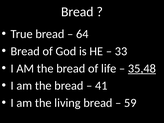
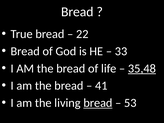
64: 64 -> 22
bread at (98, 103) underline: none -> present
59: 59 -> 53
